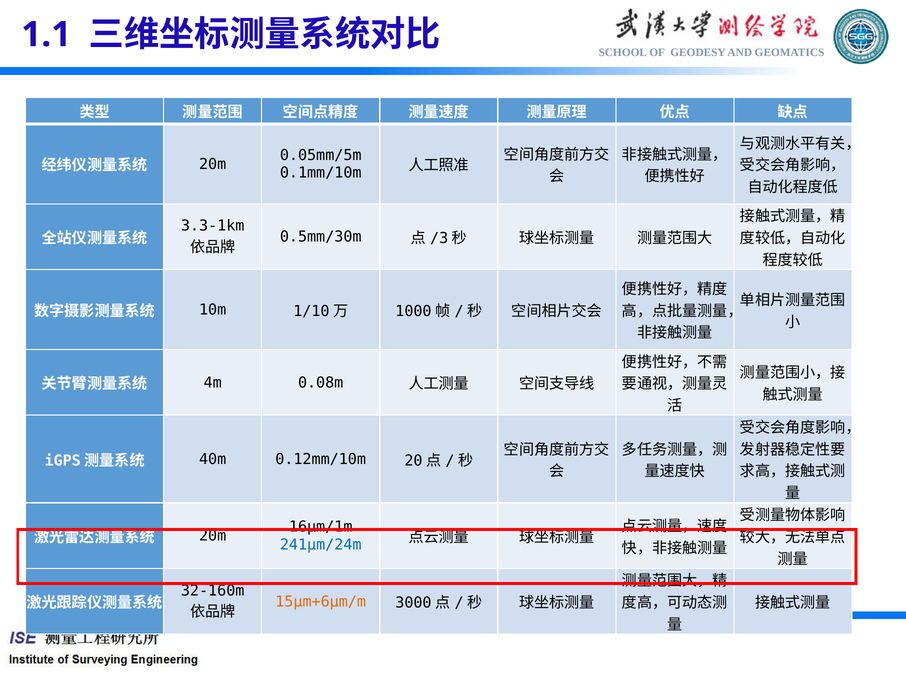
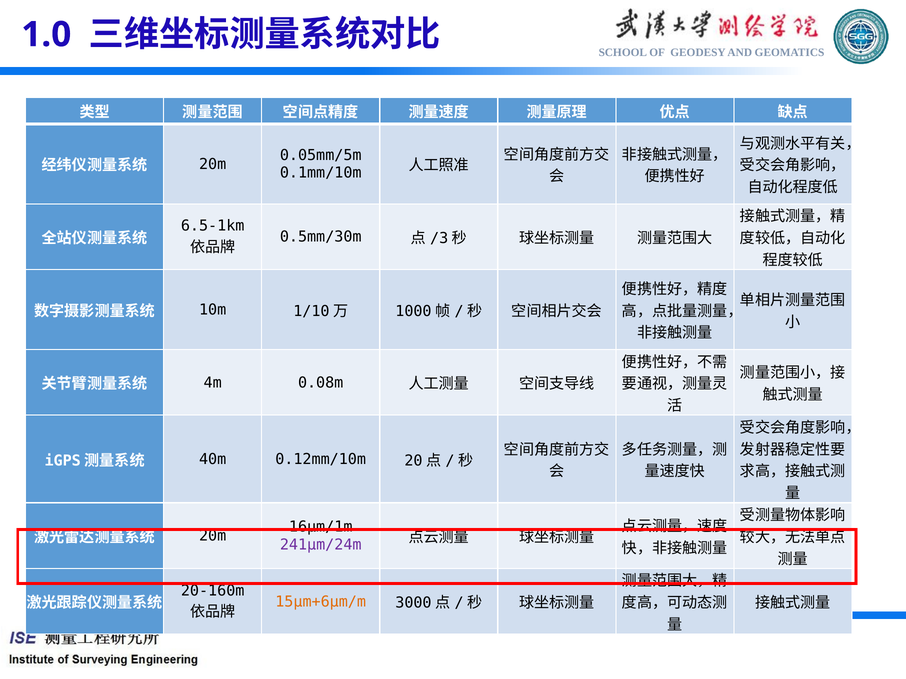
1.1: 1.1 -> 1.0
3.3-1km: 3.3-1km -> 6.5-1km
241μm/24m colour: blue -> purple
32-160m: 32-160m -> 20-160m
